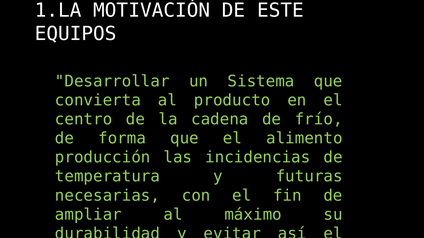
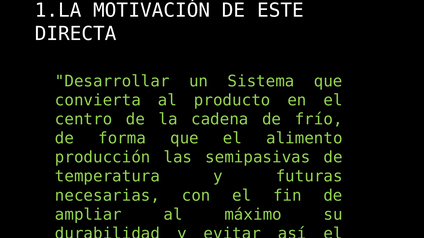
EQUIPOS: EQUIPOS -> DIRECTA
incidencias: incidencias -> semipasivas
